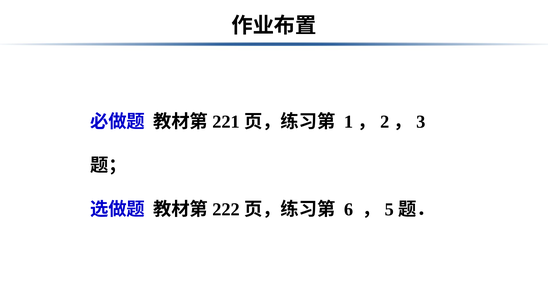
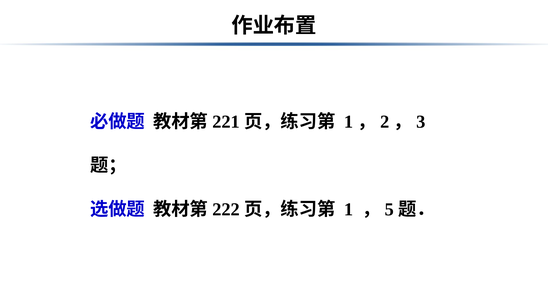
6: 6 -> 1
